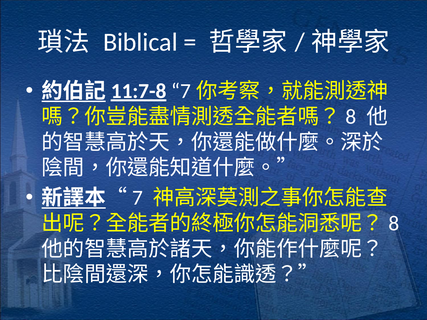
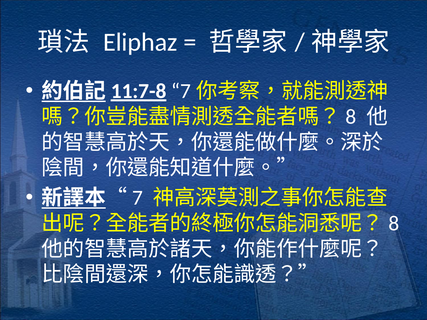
Biblical: Biblical -> Eliphaz
